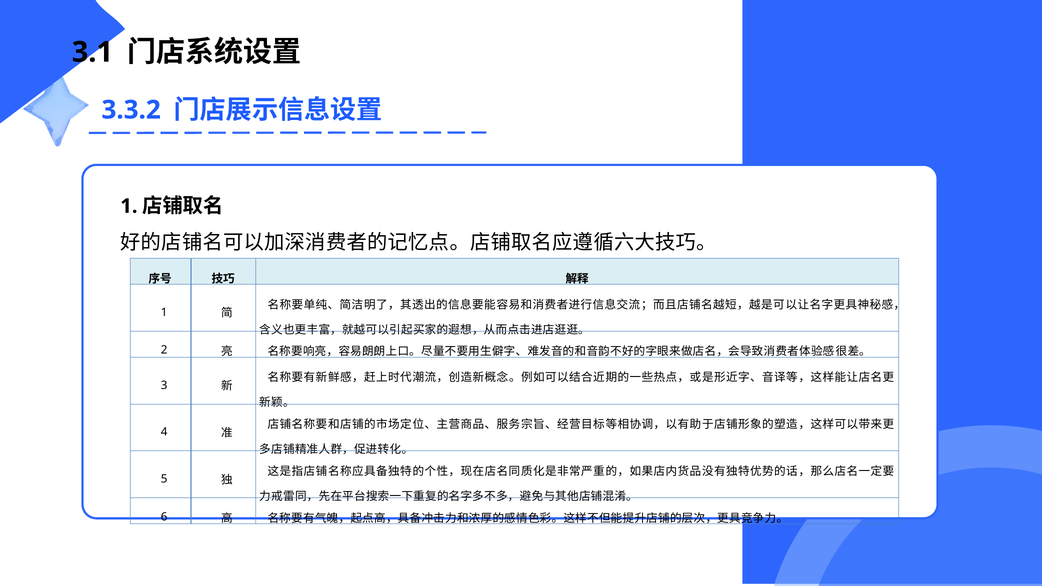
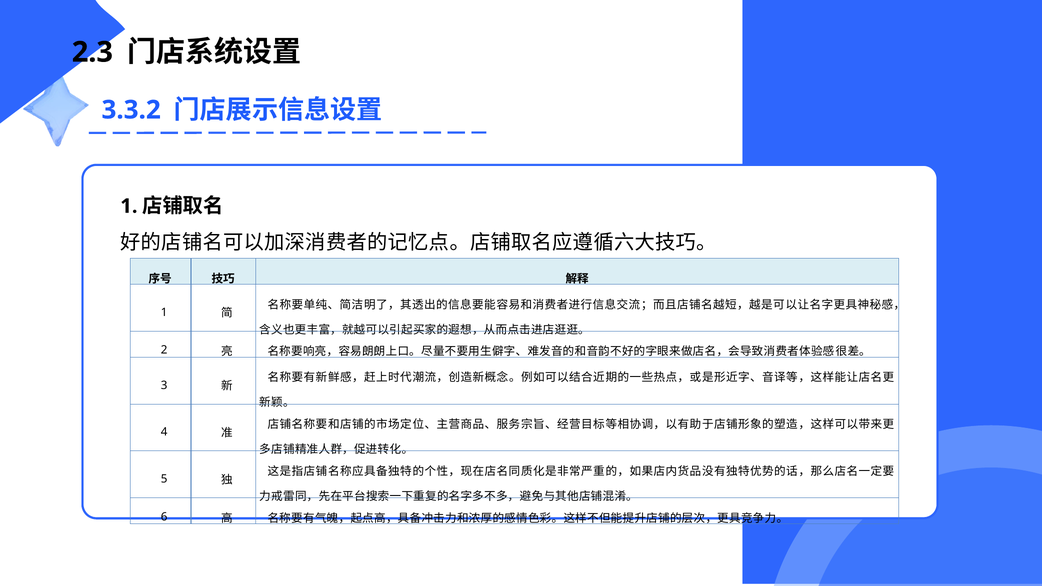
3.1: 3.1 -> 2.3
